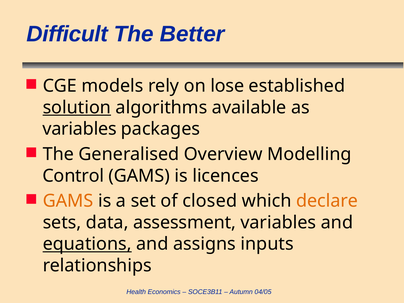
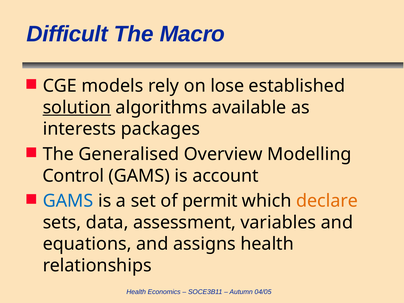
Better: Better -> Macro
variables at (80, 129): variables -> interests
licences: licences -> account
GAMS at (68, 201) colour: orange -> blue
closed: closed -> permit
equations underline: present -> none
assigns inputs: inputs -> health
